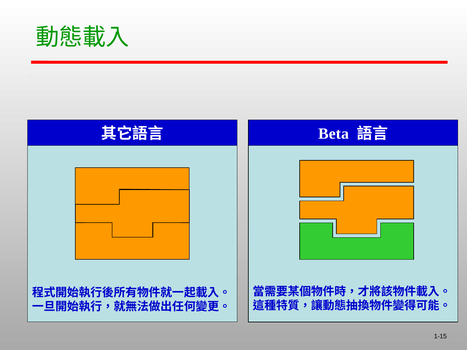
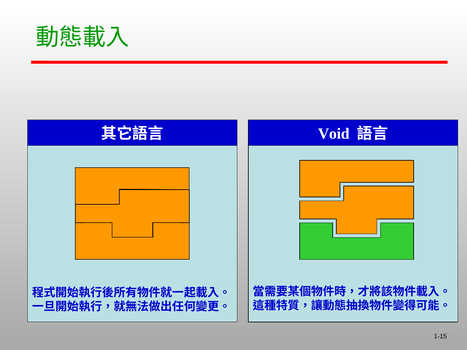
Beta: Beta -> Void
